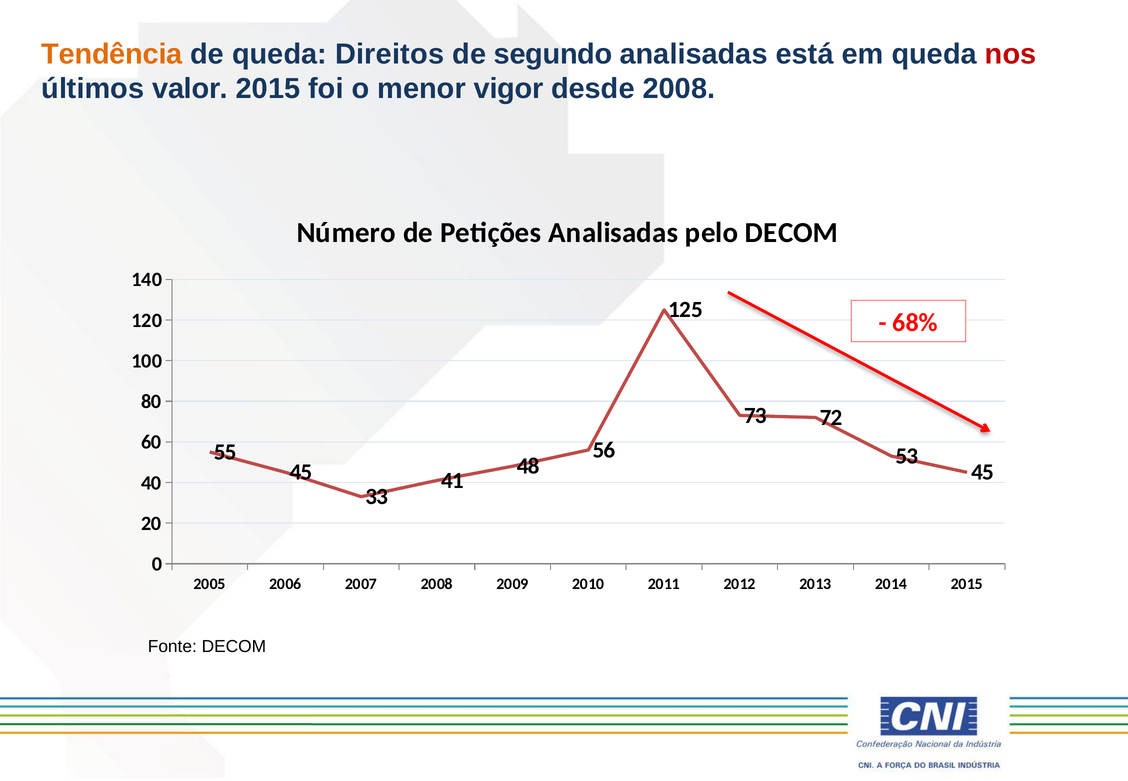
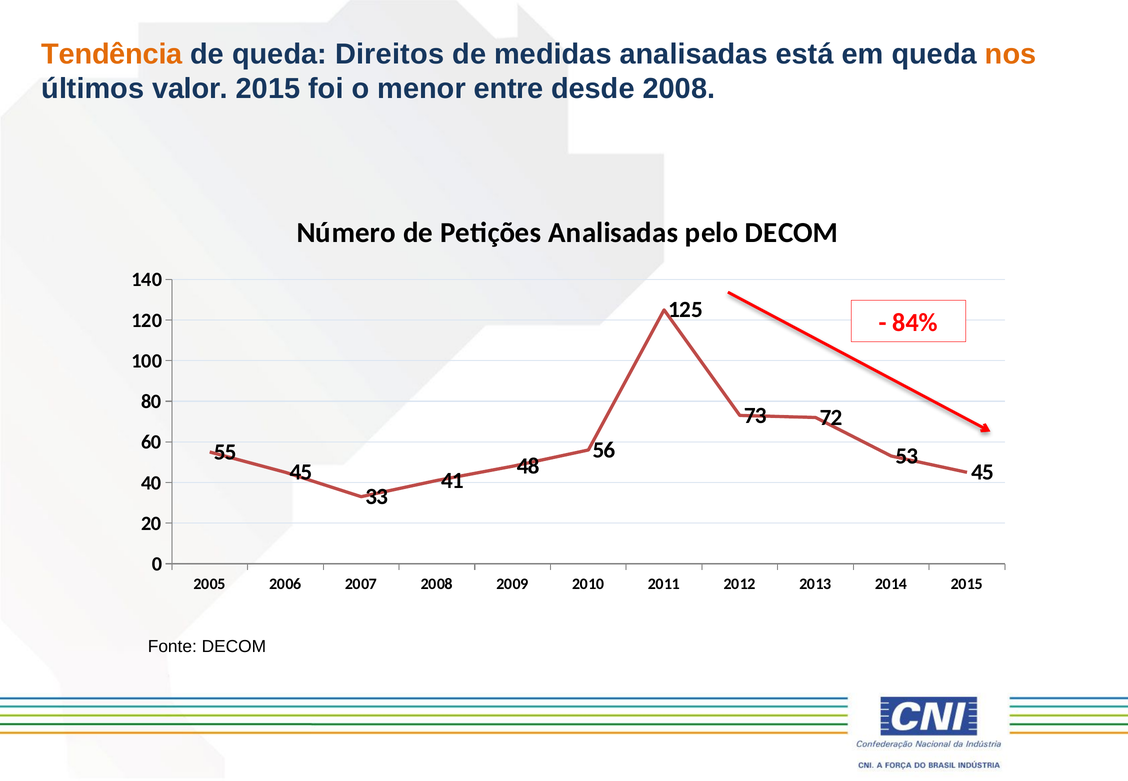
segundo: segundo -> medidas
nos colour: red -> orange
vigor: vigor -> entre
68%: 68% -> 84%
